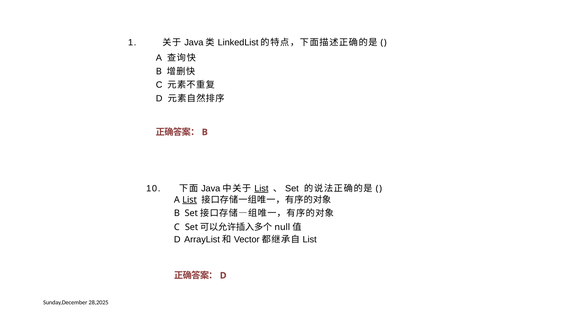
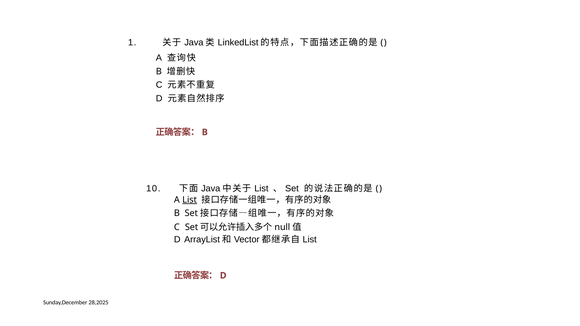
List at (261, 189) underline: present -> none
